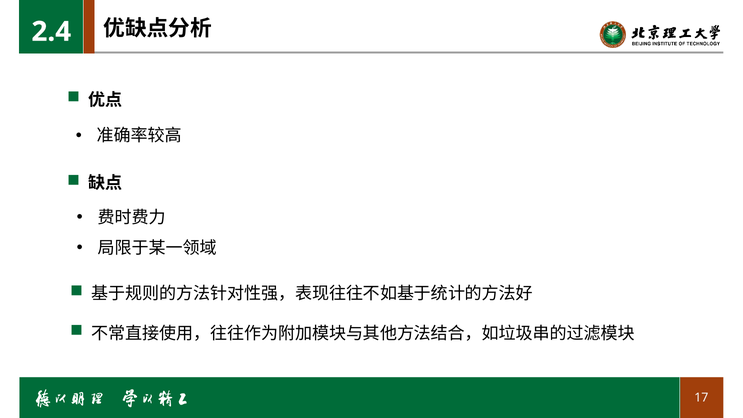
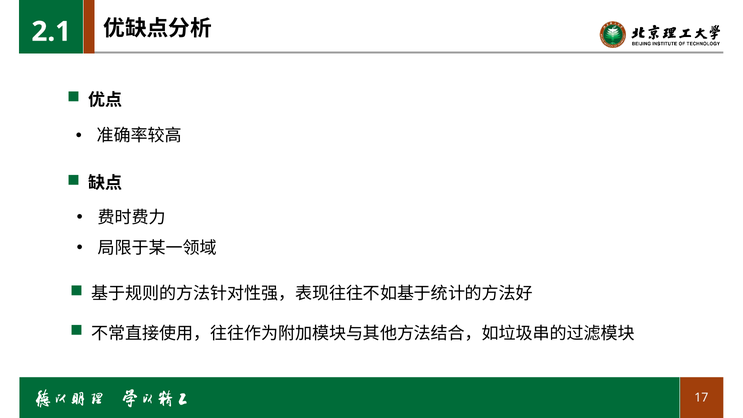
2.4: 2.4 -> 2.1
